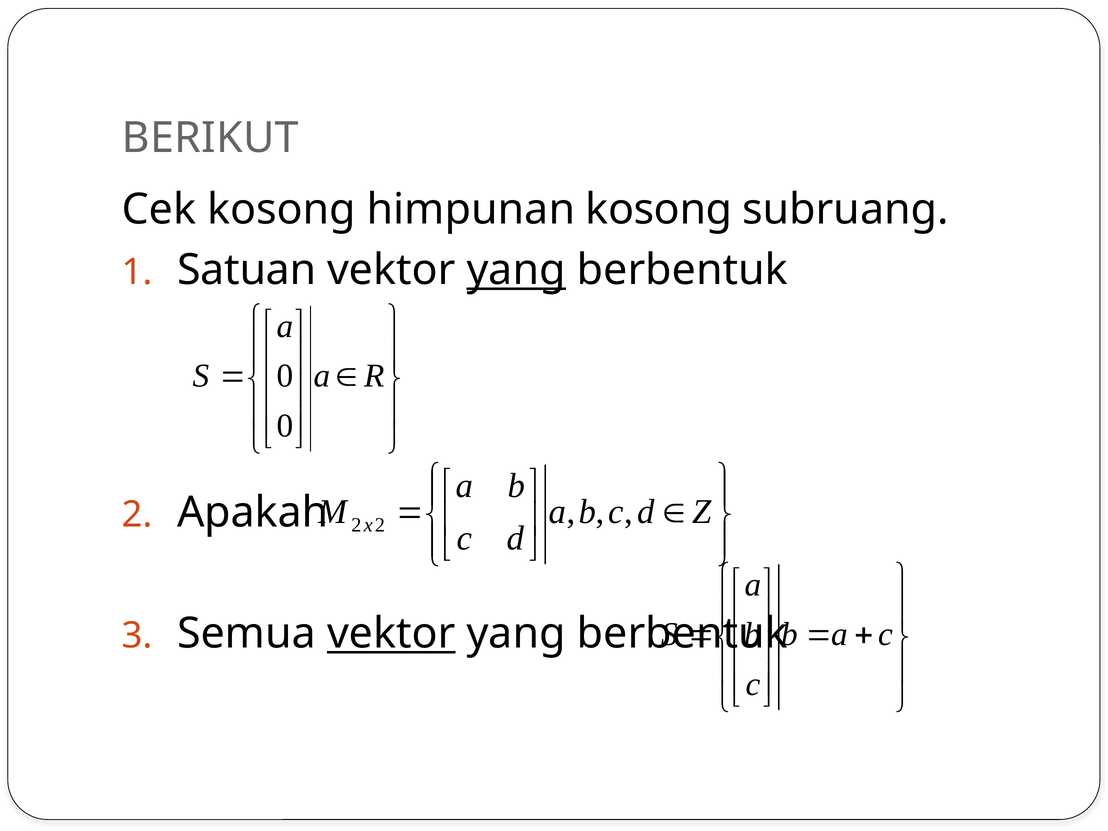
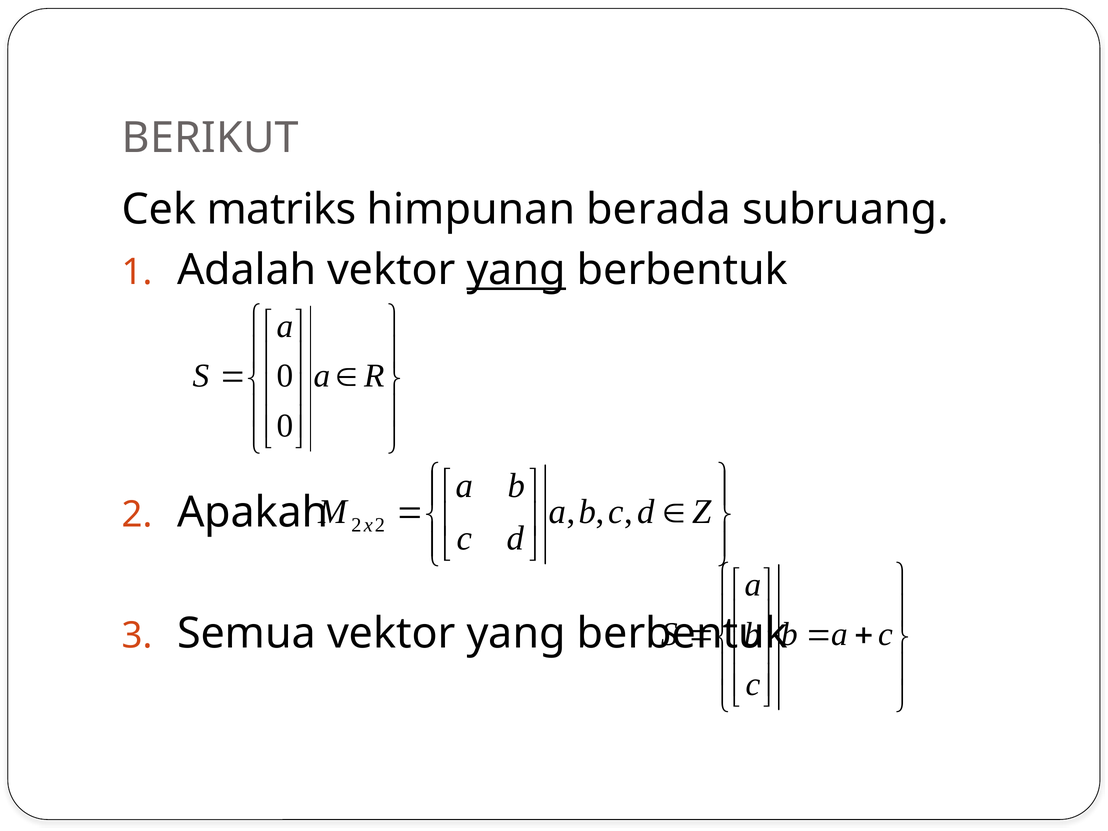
Cek kosong: kosong -> matriks
himpunan kosong: kosong -> berada
Satuan: Satuan -> Adalah
vektor at (391, 634) underline: present -> none
